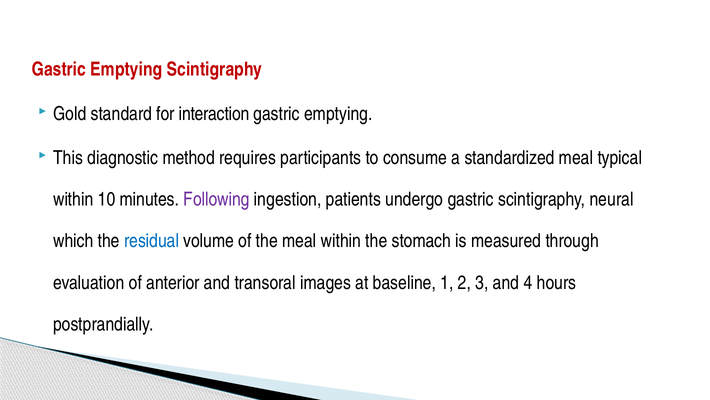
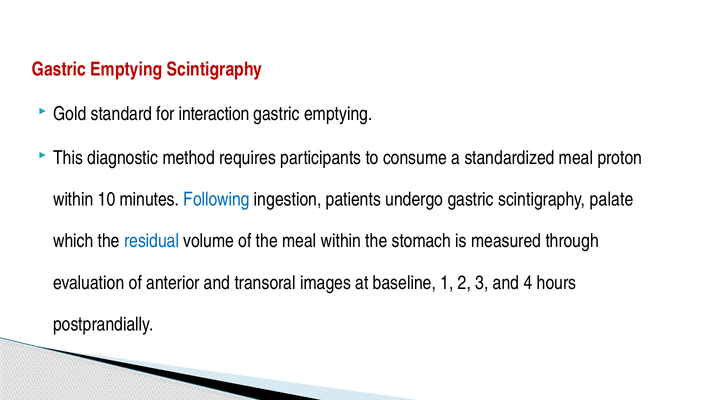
typical: typical -> proton
Following colour: purple -> blue
neural: neural -> palate
